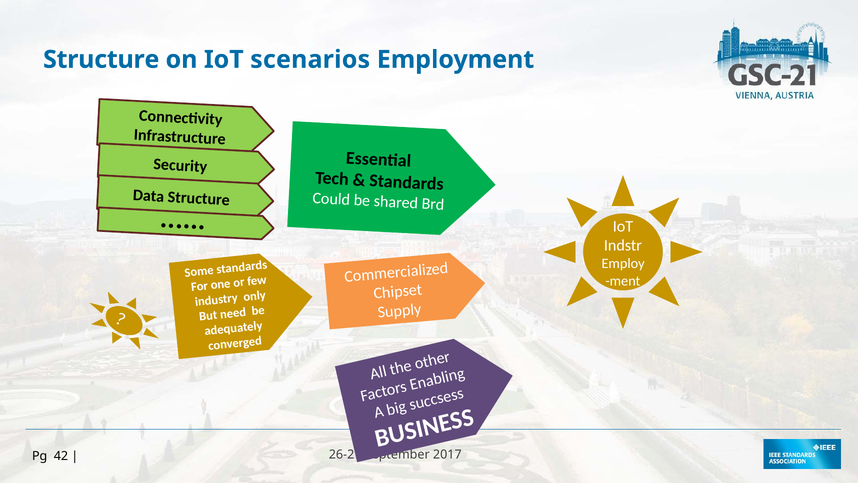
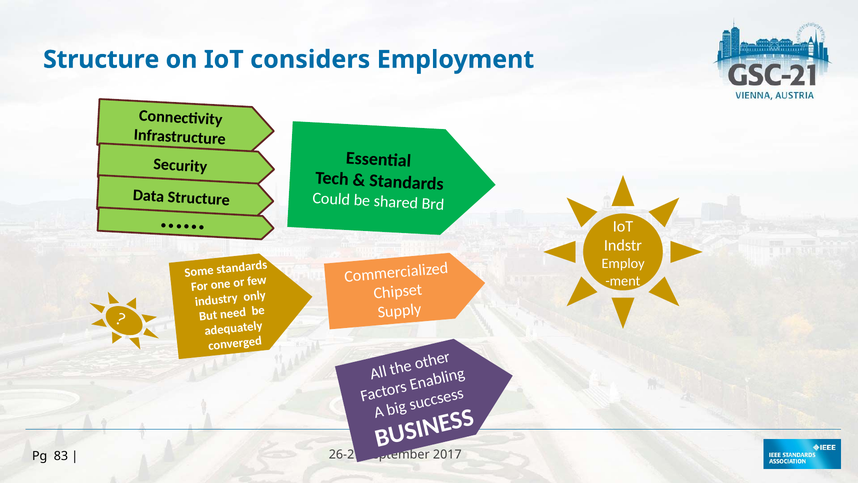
scenarios: scenarios -> considers
42: 42 -> 83
